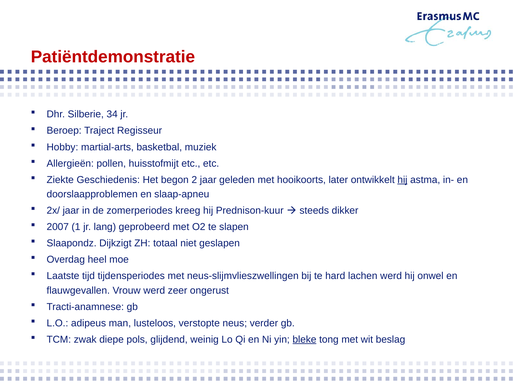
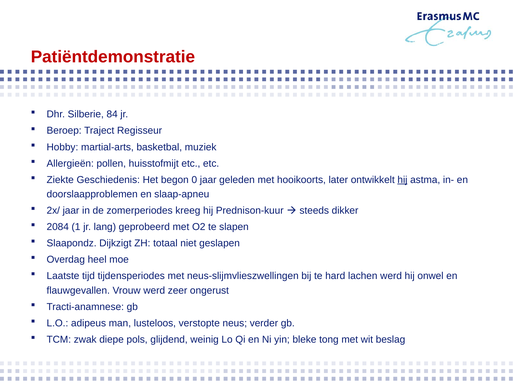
34: 34 -> 84
2: 2 -> 0
2007: 2007 -> 2084
bleke underline: present -> none
